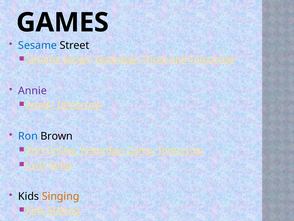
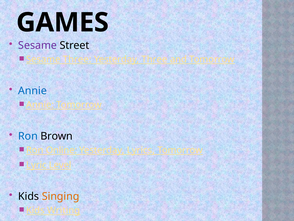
Sesame colour: blue -> purple
Songs at (77, 59): Songs -> Three
Annie colour: purple -> blue
Game: Game -> Lyrics
Song: Song -> Level
Making: Making -> Writing
